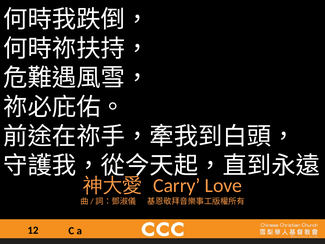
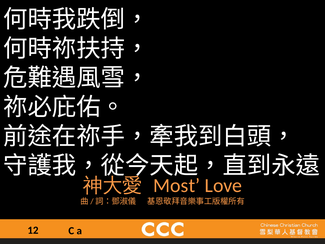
Carry: Carry -> Most
